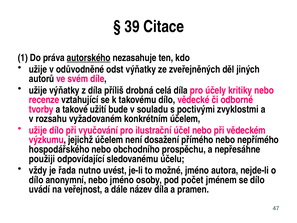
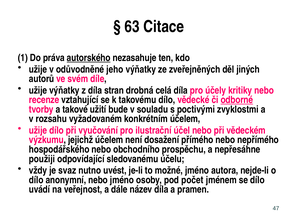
39: 39 -> 63
odst: odst -> jeho
příliš: příliš -> stran
odborné underline: none -> present
řada: řada -> svaz
